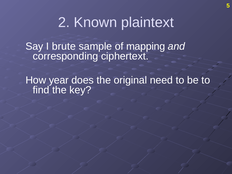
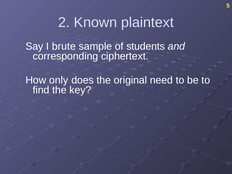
mapping: mapping -> students
year: year -> only
